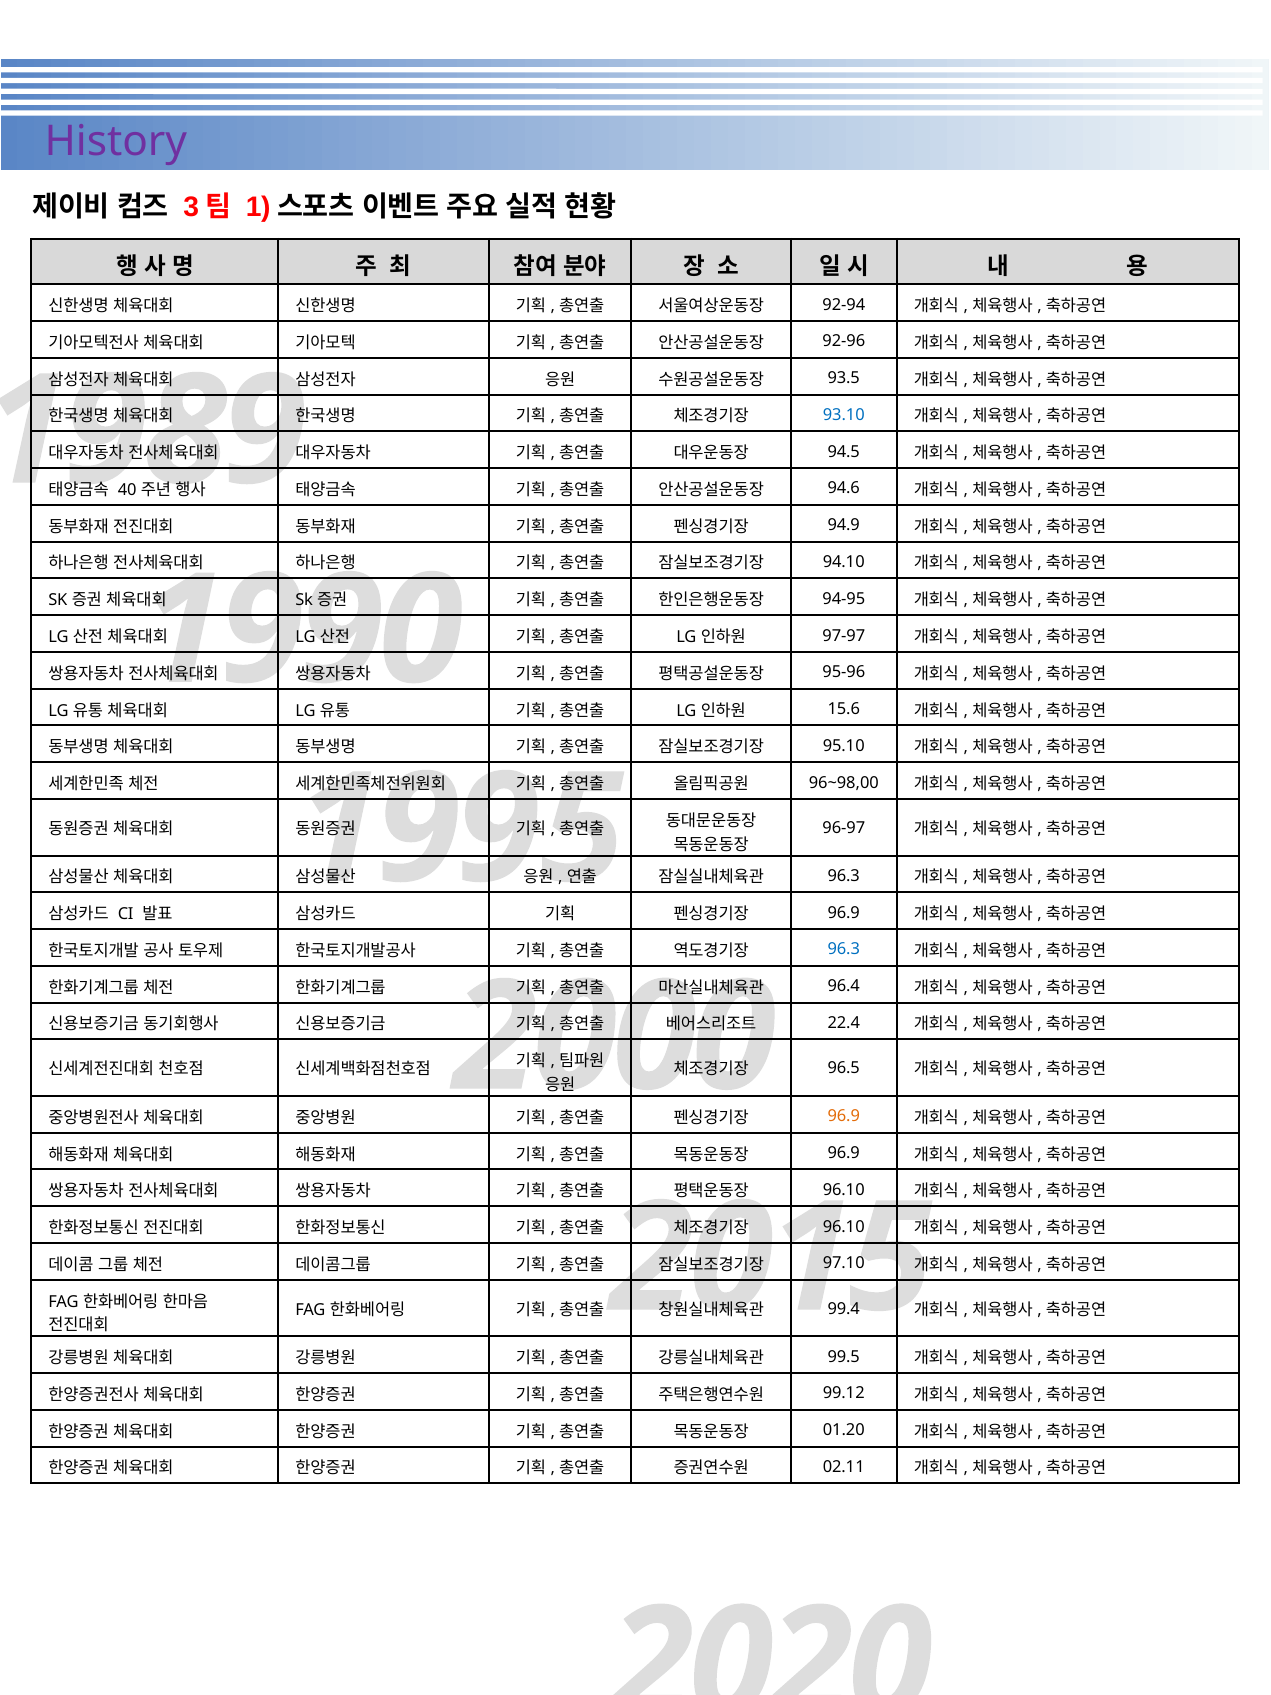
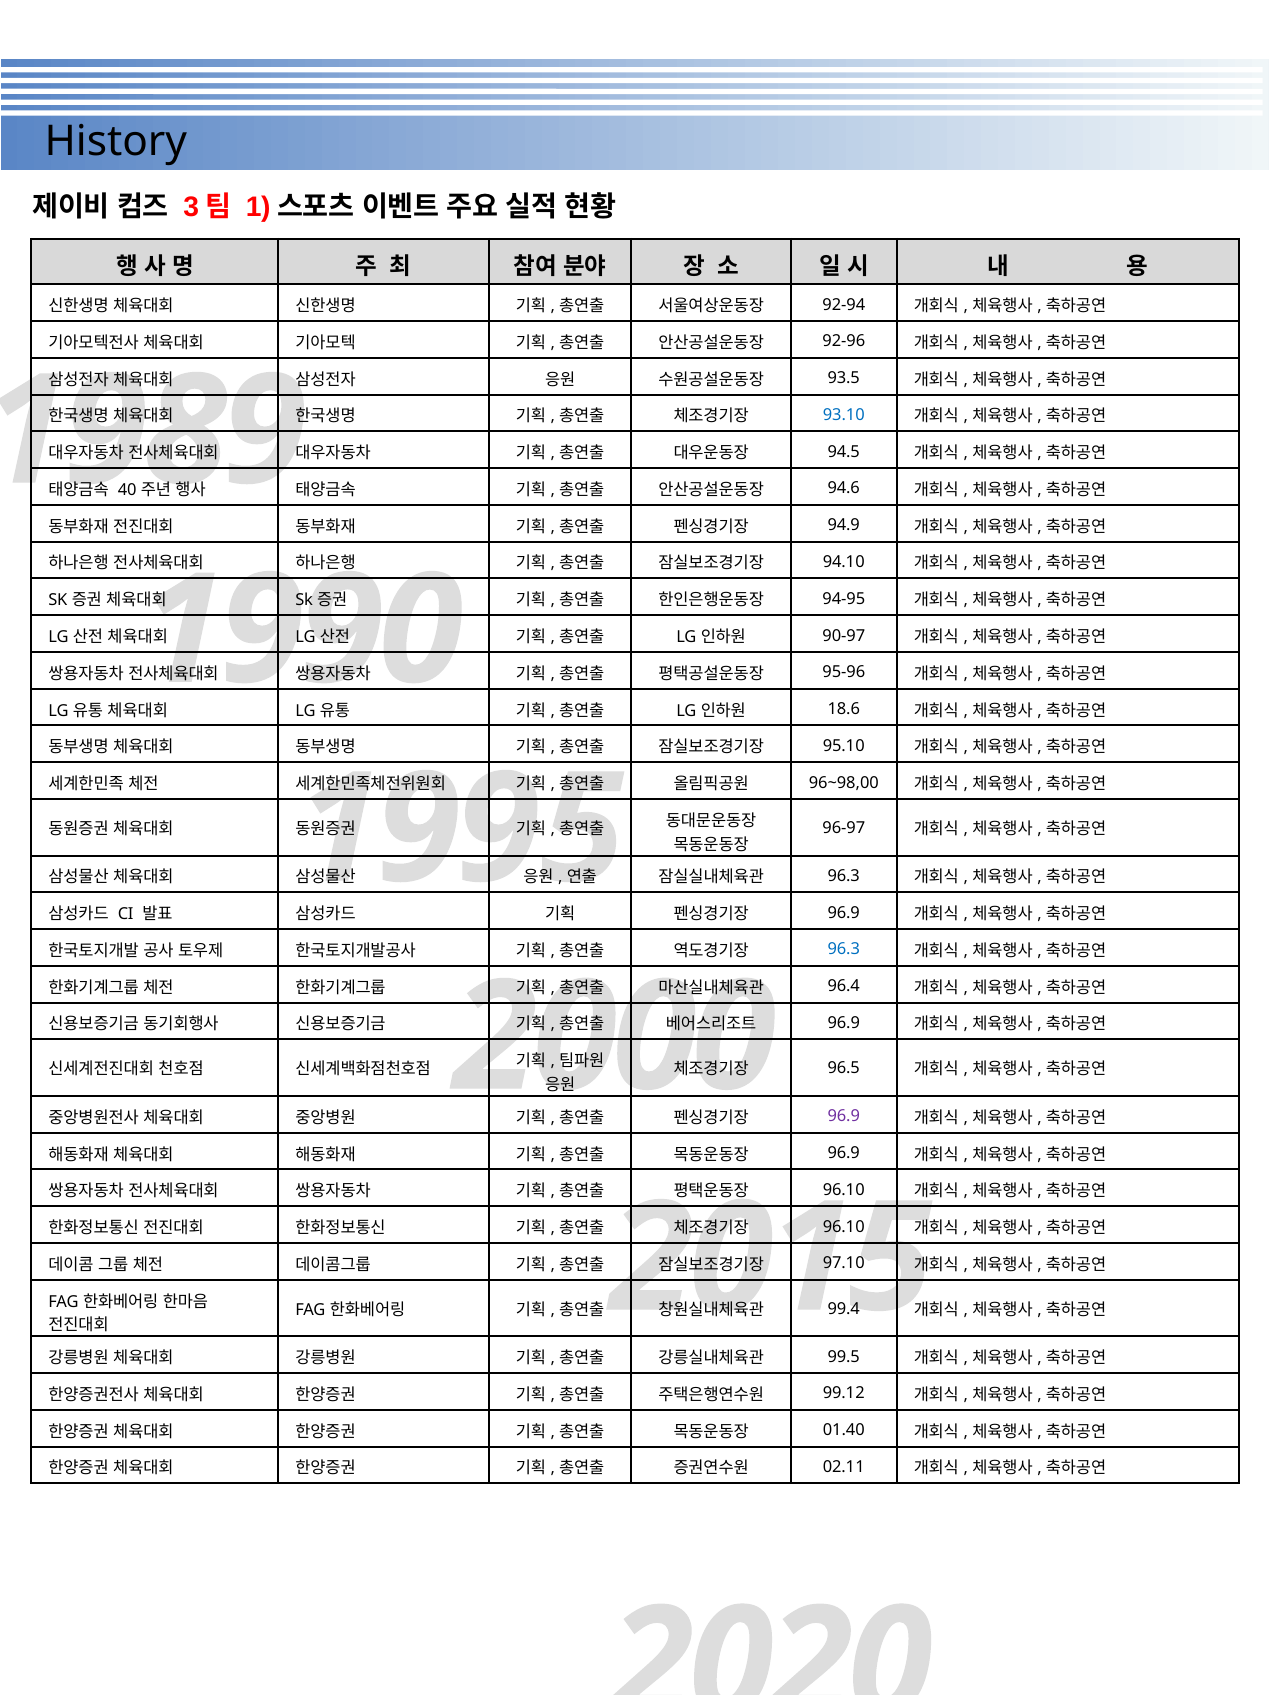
History colour: purple -> black
97-97: 97-97 -> 90-97
15.6: 15.6 -> 18.6
22.4 at (844, 1023): 22.4 -> 96.9
96.9 at (844, 1116) colour: orange -> purple
01.20: 01.20 -> 01.40
